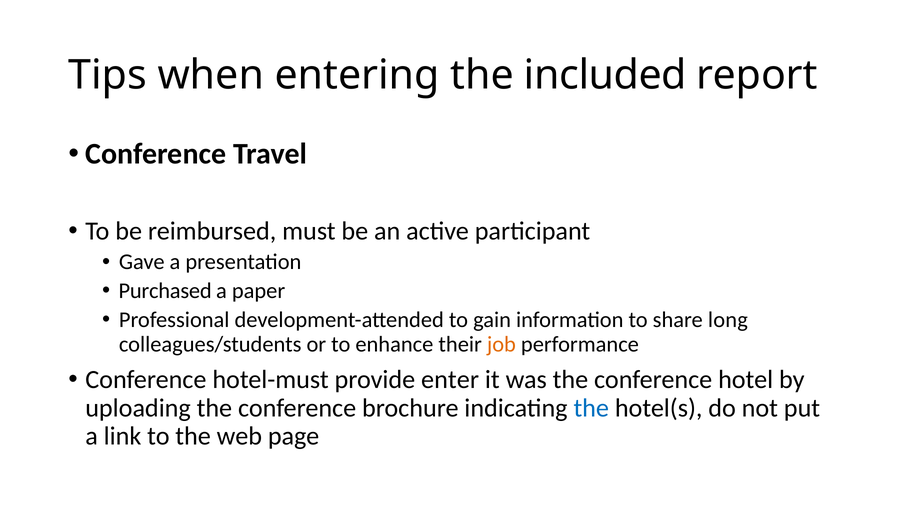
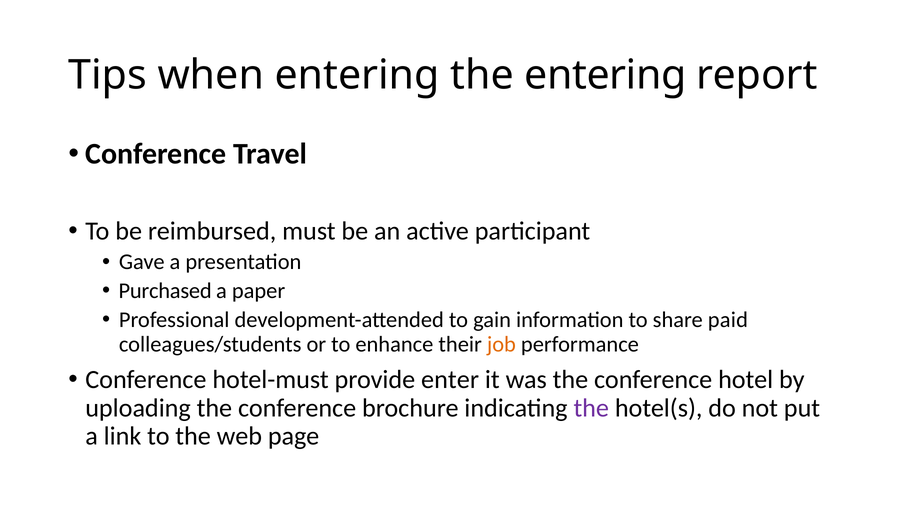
the included: included -> entering
long: long -> paid
the at (591, 408) colour: blue -> purple
